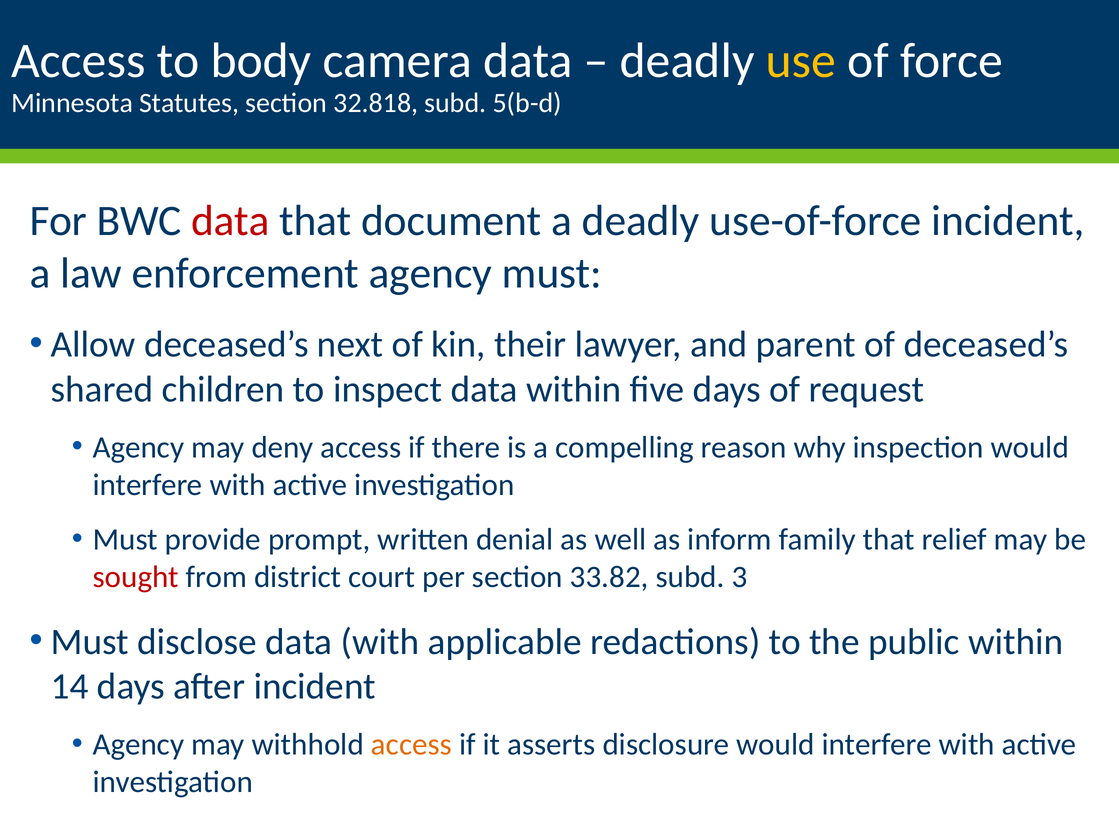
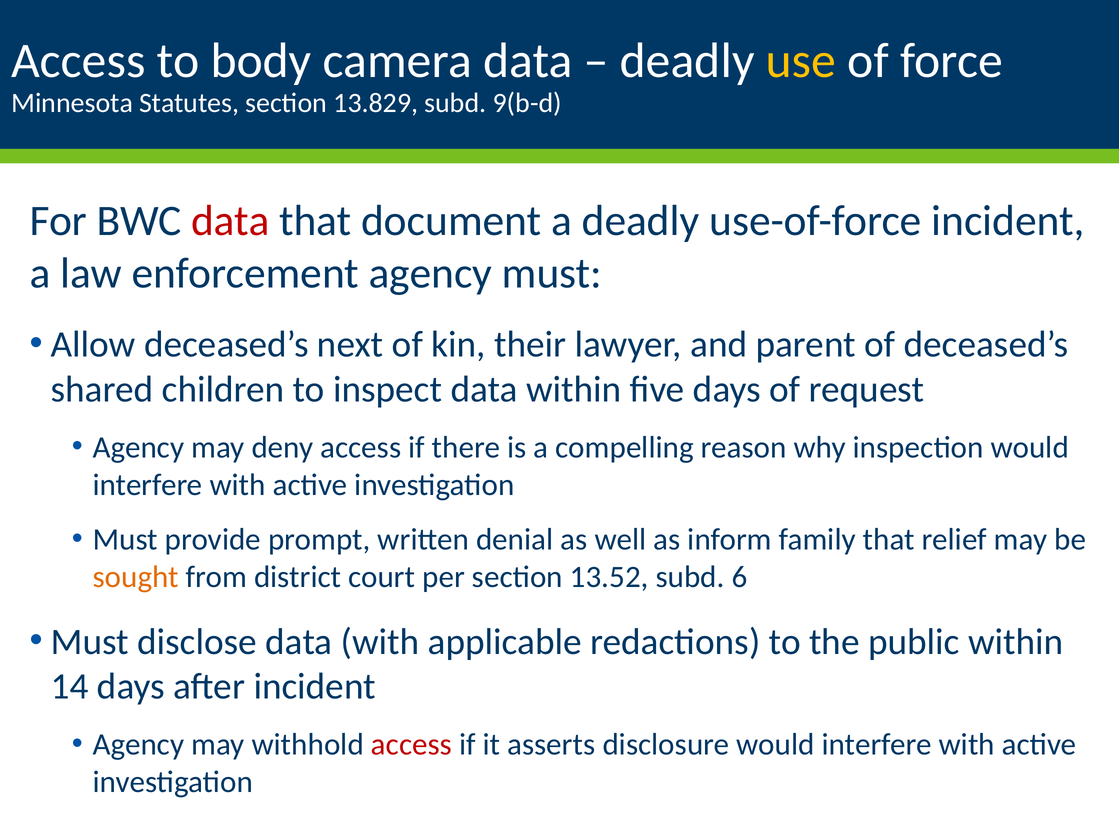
32.818: 32.818 -> 13.829
5(b-d: 5(b-d -> 9(b-d
sought colour: red -> orange
33.82: 33.82 -> 13.52
3: 3 -> 6
access at (411, 745) colour: orange -> red
